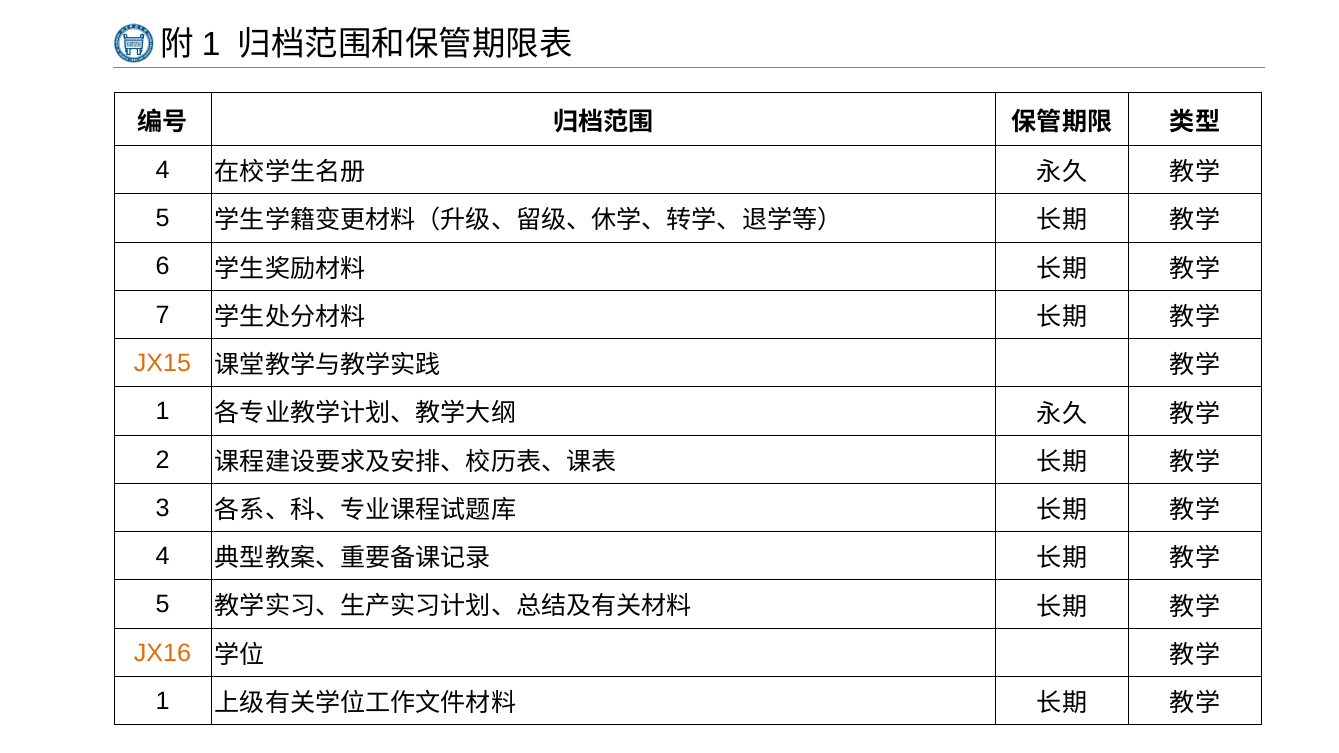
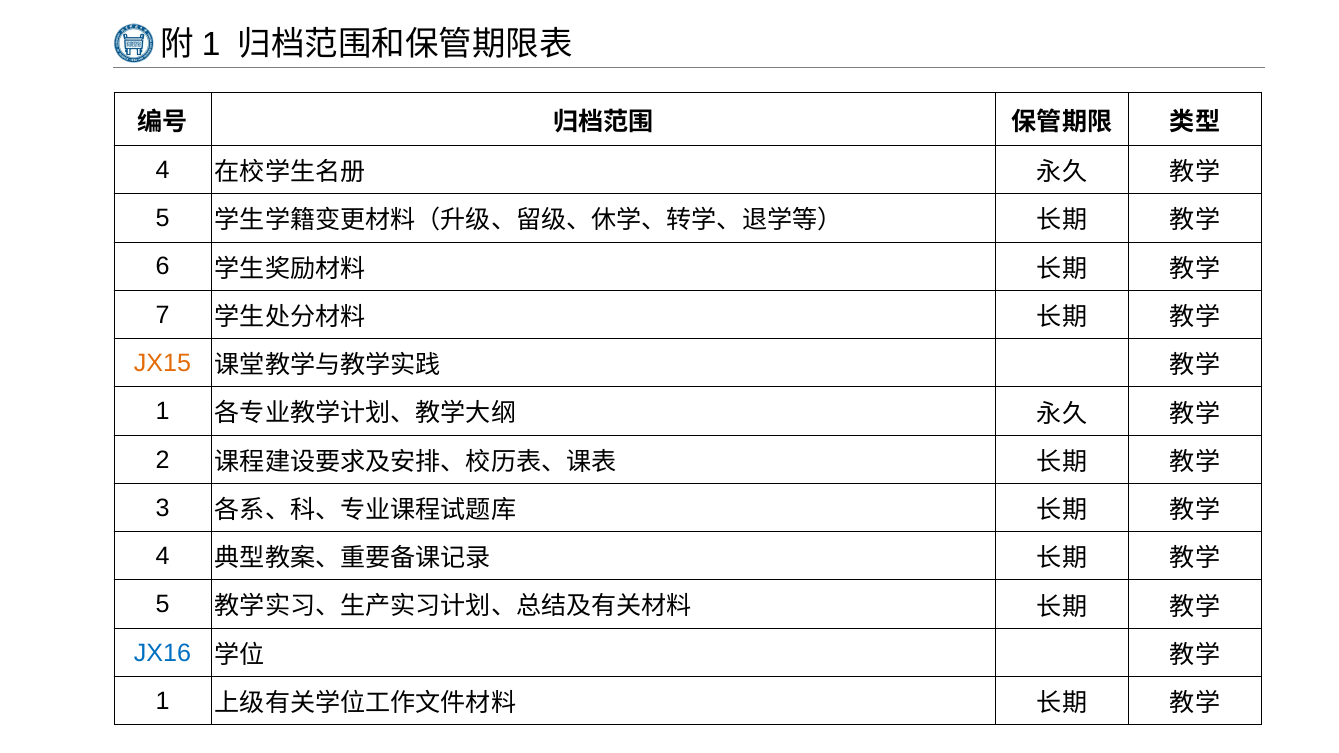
JX16 colour: orange -> blue
